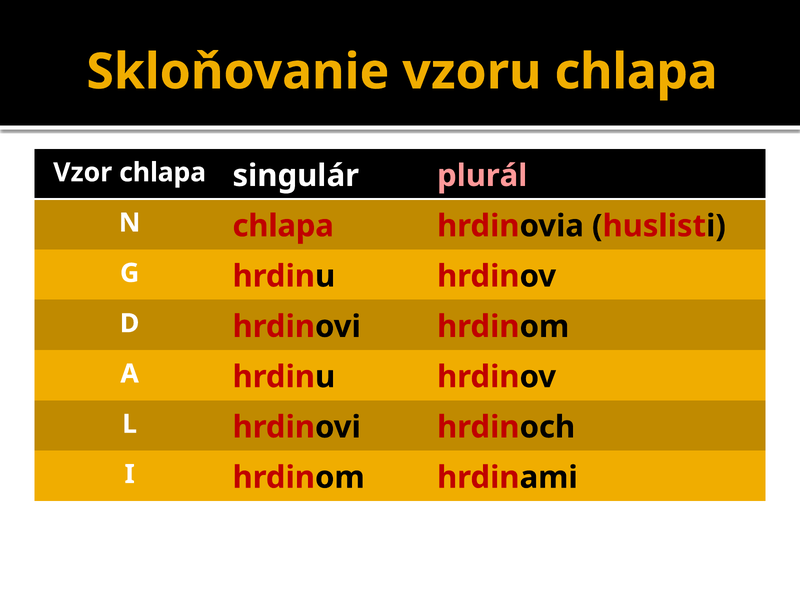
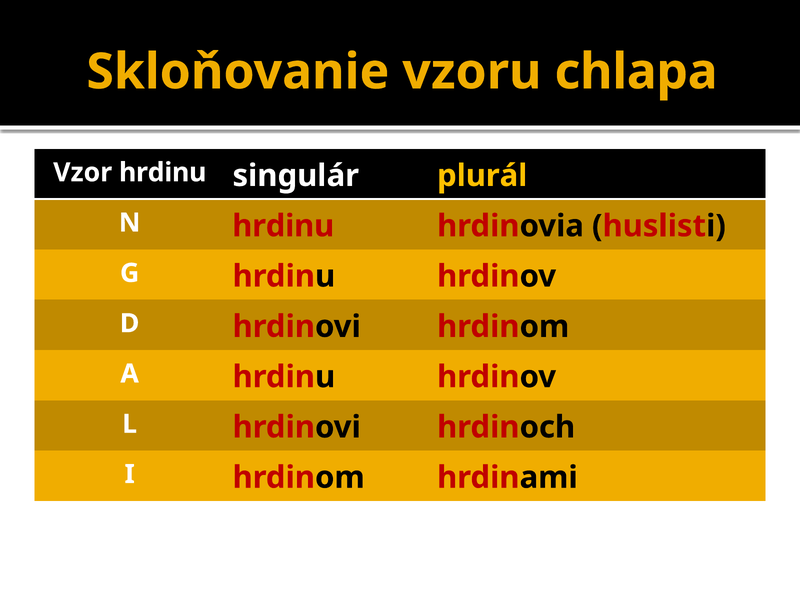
Vzor chlapa: chlapa -> hrdinu
plurál colour: pink -> yellow
N chlapa: chlapa -> hrdinu
